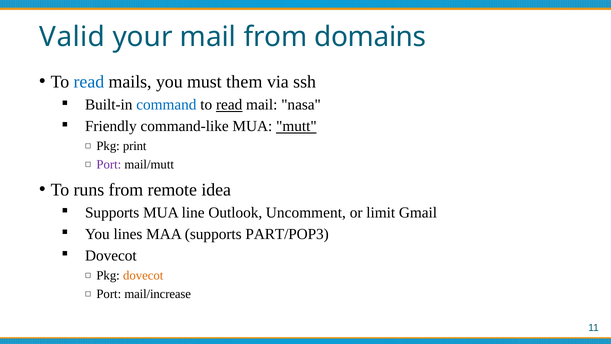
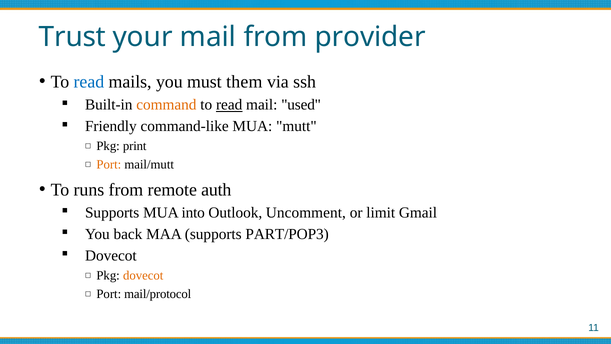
Valid: Valid -> Trust
domains: domains -> provider
command colour: blue -> orange
nasa: nasa -> used
mutt underline: present -> none
Port at (109, 165) colour: purple -> orange
idea: idea -> auth
line: line -> into
lines: lines -> back
mail/increase: mail/increase -> mail/protocol
